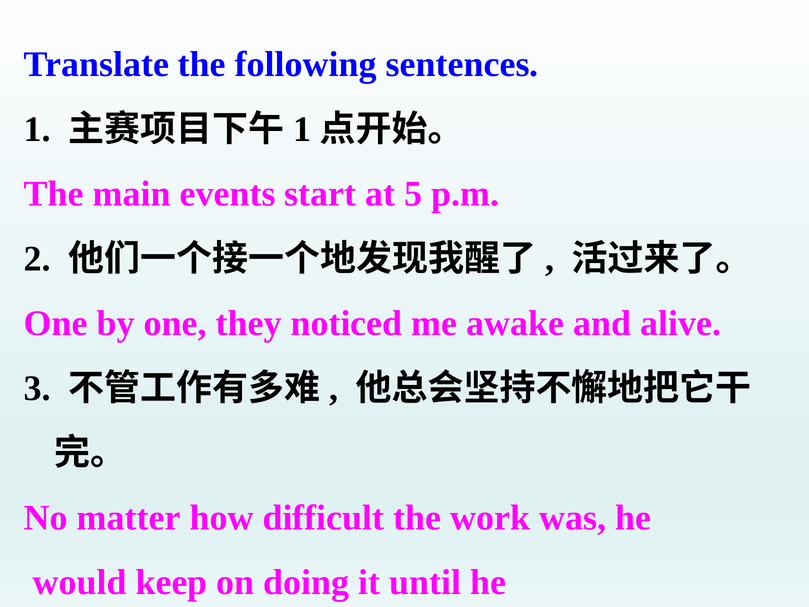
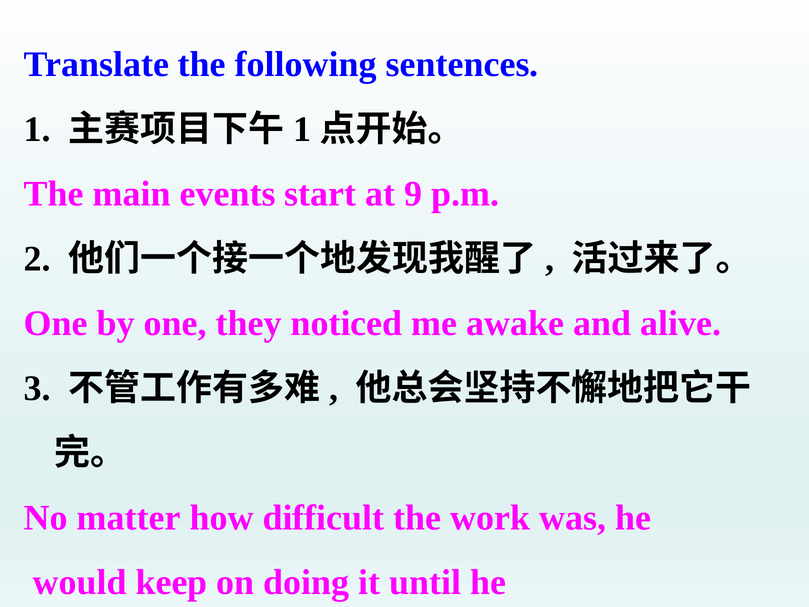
5: 5 -> 9
